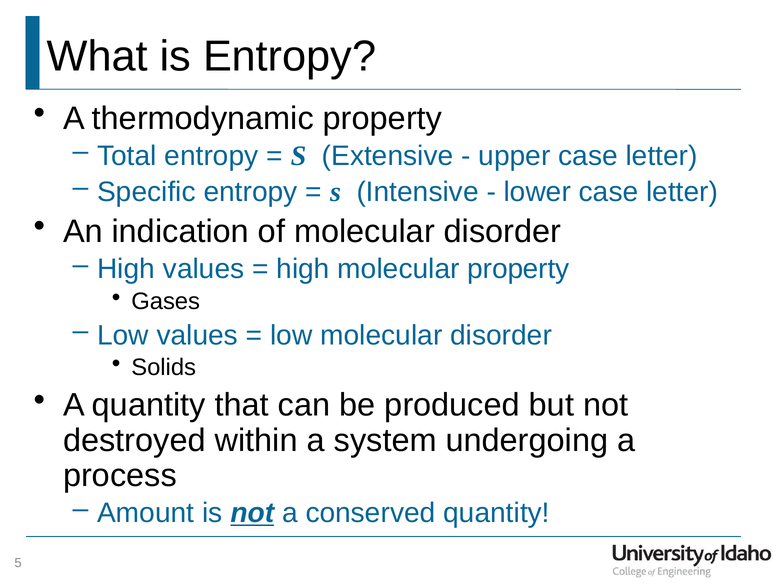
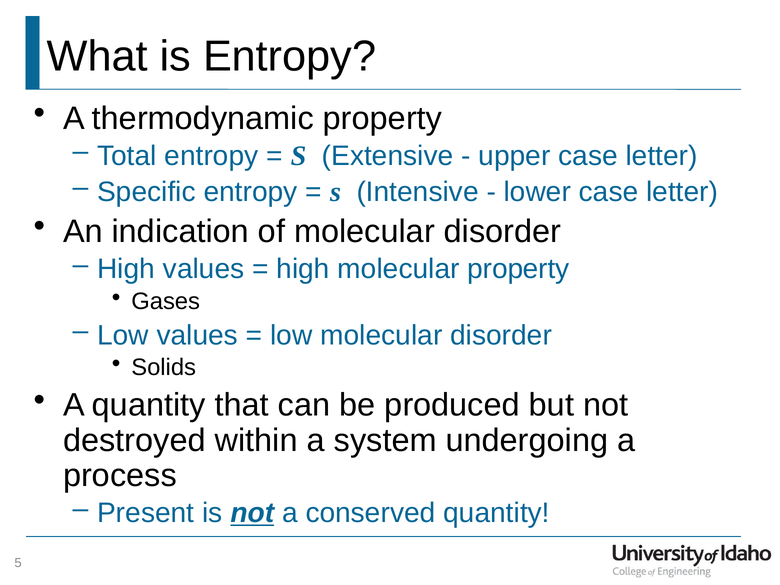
Amount: Amount -> Present
